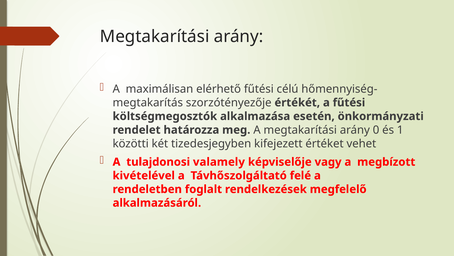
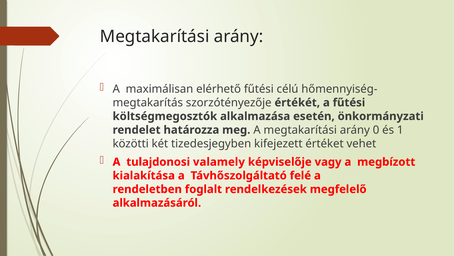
kivételével: kivételével -> kialakítása
